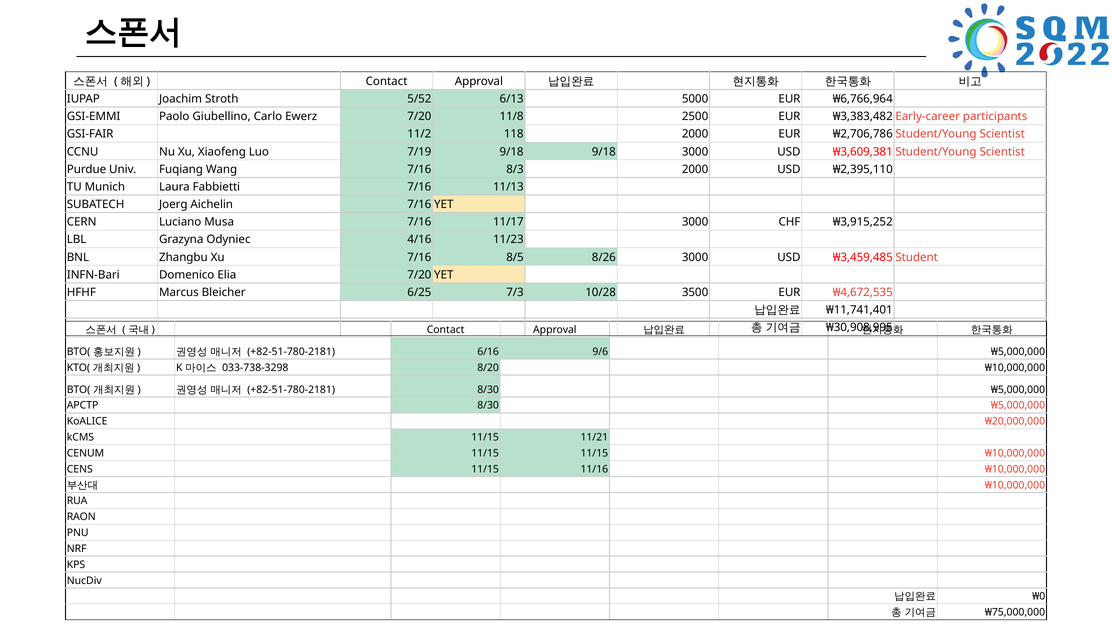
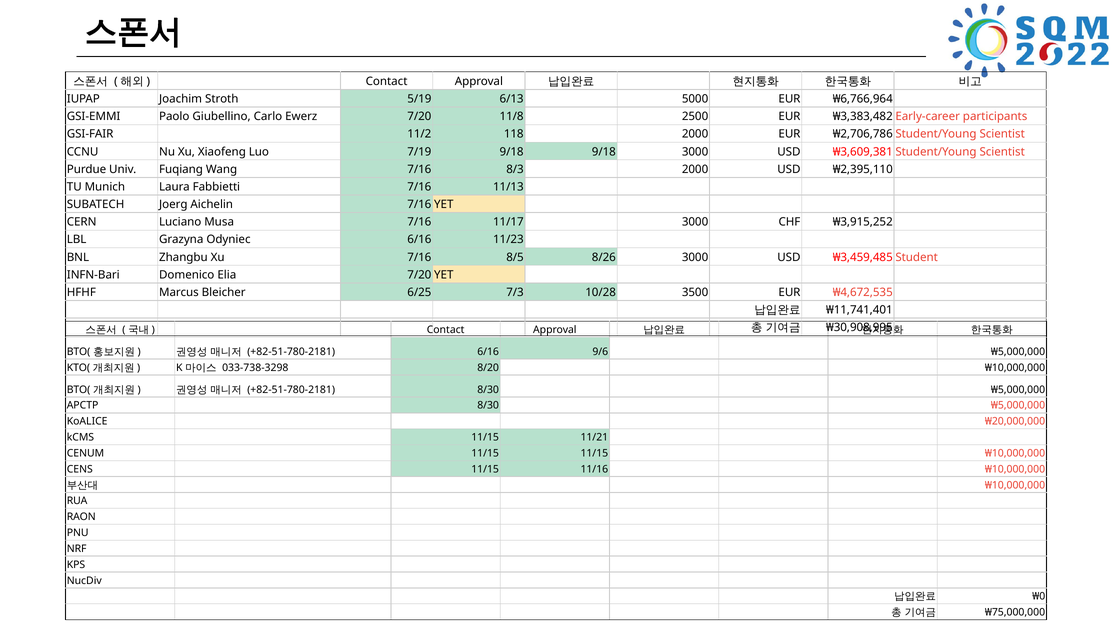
5/52: 5/52 -> 5/19
Odyniec 4/16: 4/16 -> 6/16
